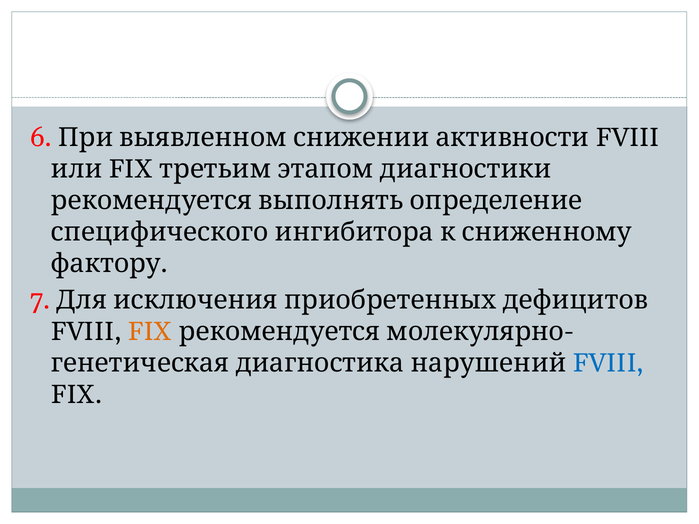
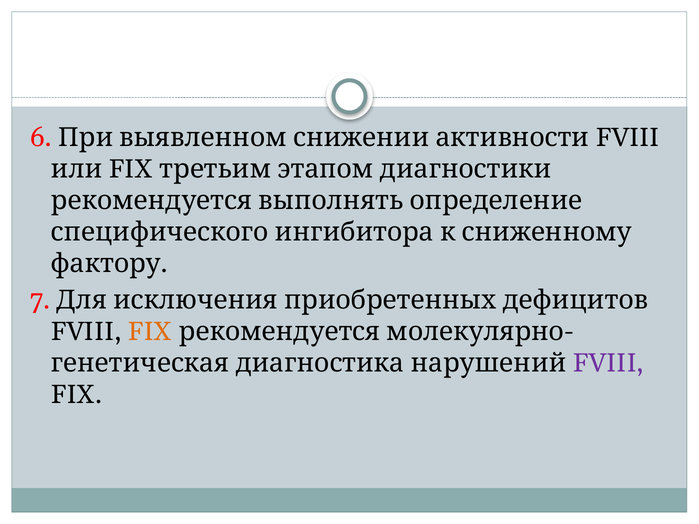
FVIII at (608, 363) colour: blue -> purple
